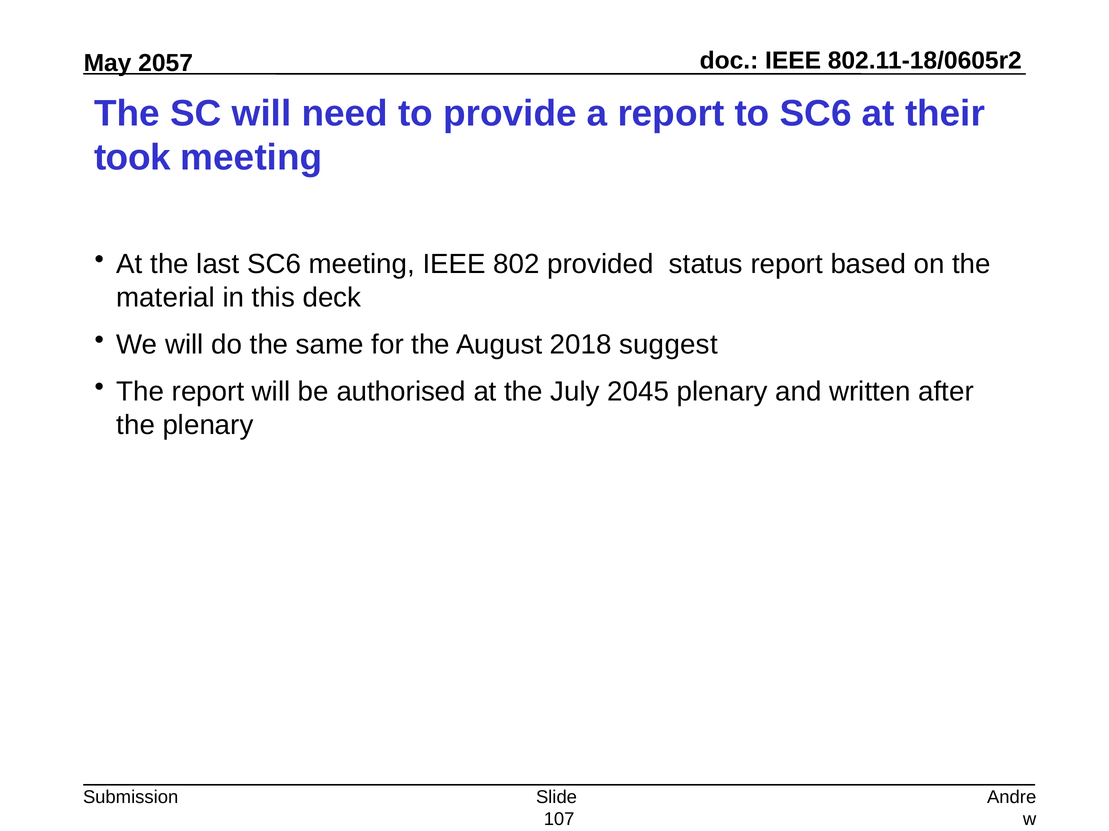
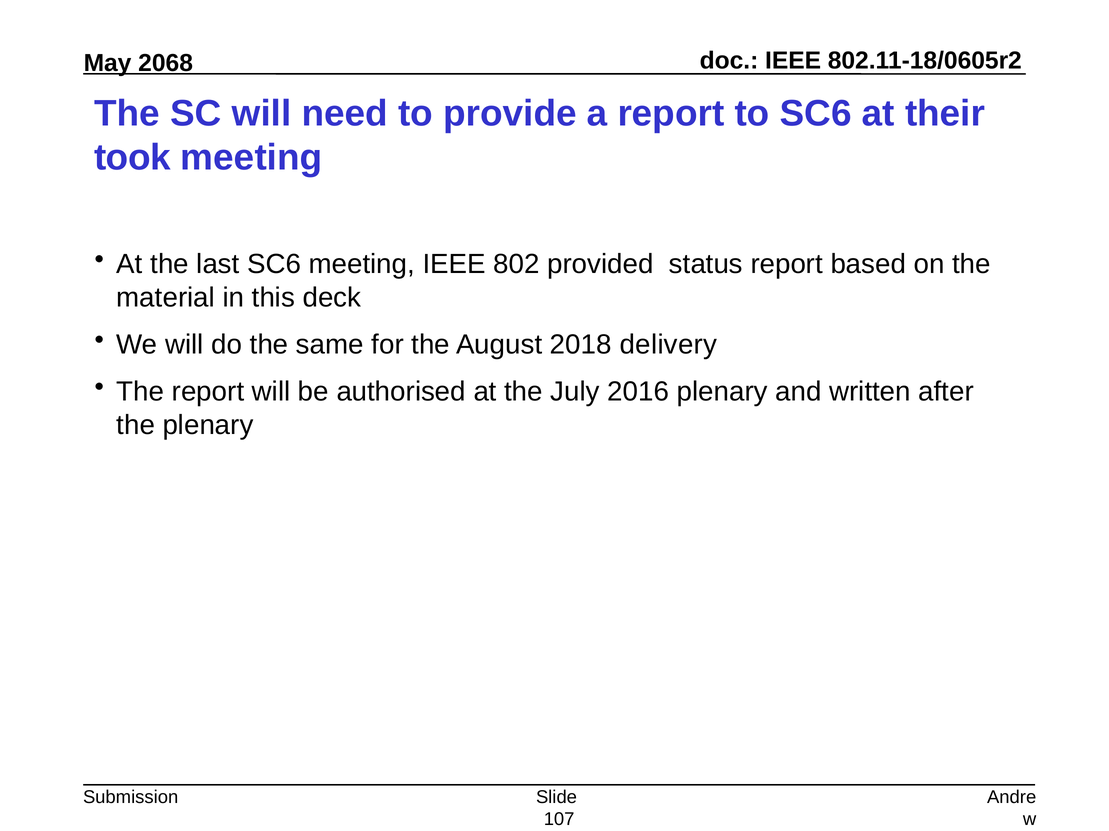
2057: 2057 -> 2068
suggest: suggest -> delivery
2045: 2045 -> 2016
